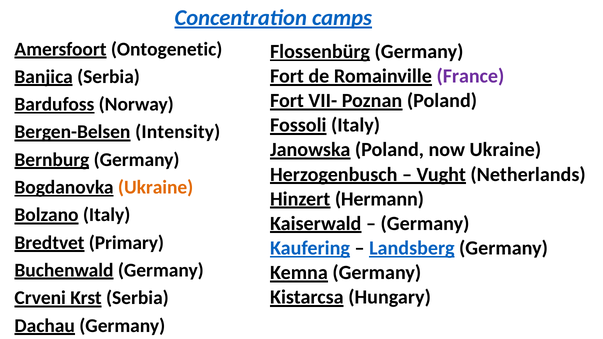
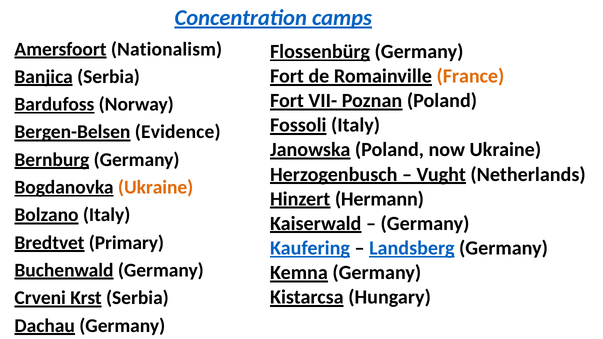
Ontogenetic: Ontogenetic -> Nationalism
France colour: purple -> orange
Intensity: Intensity -> Evidence
